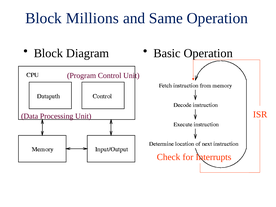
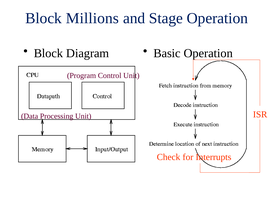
Same: Same -> Stage
